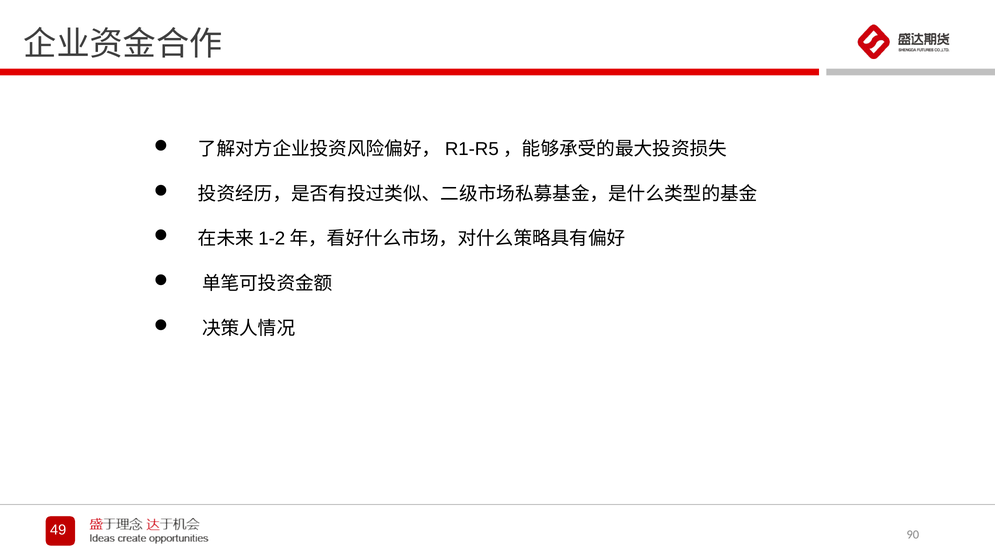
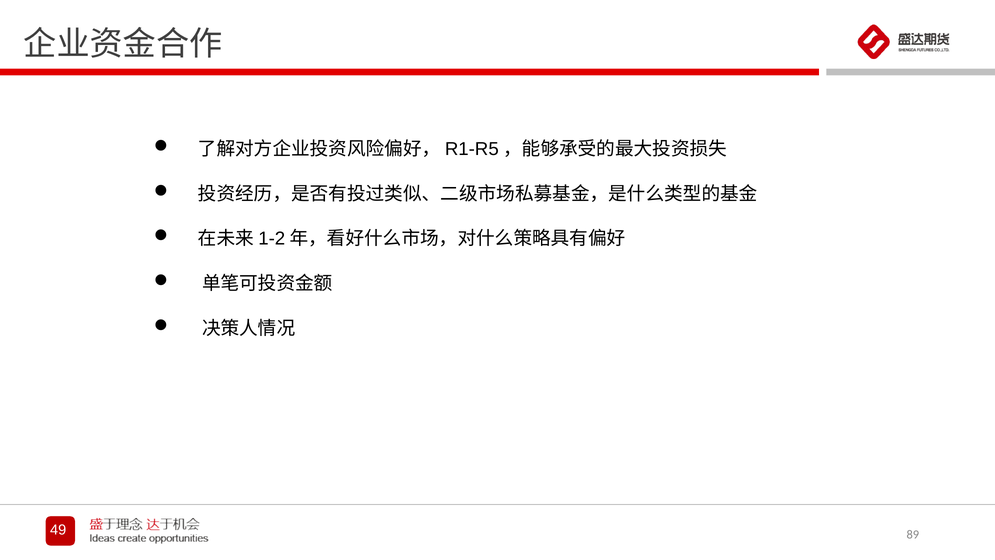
90: 90 -> 89
